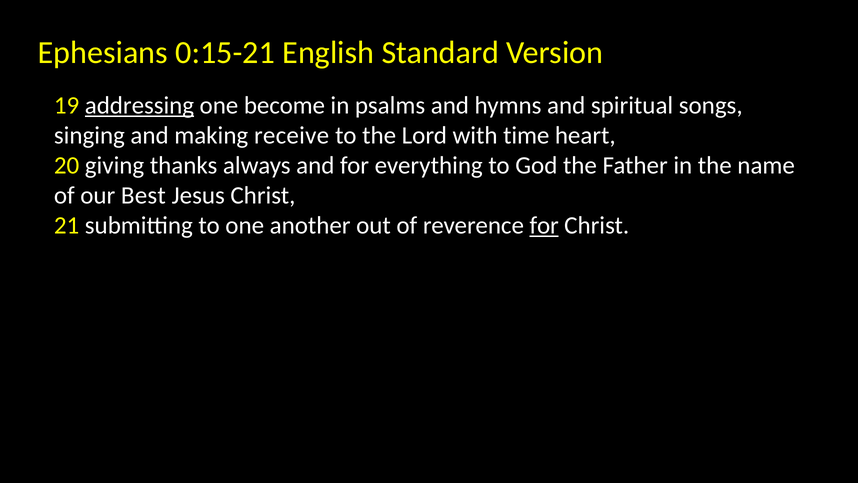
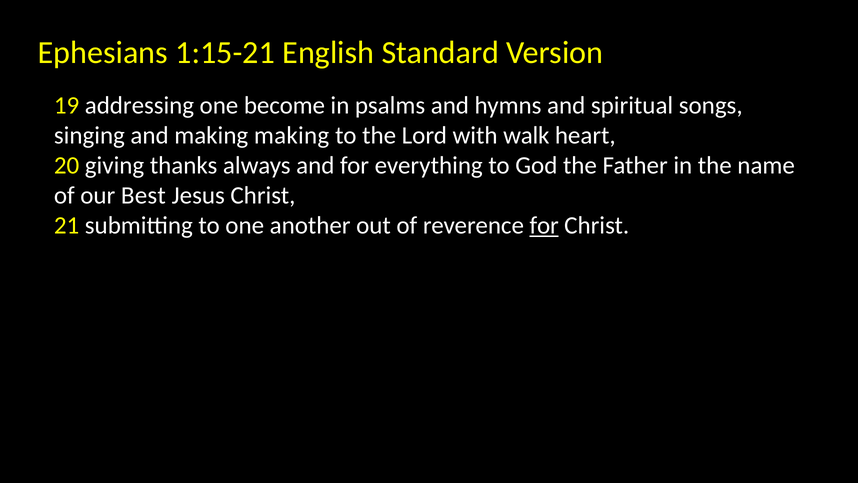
0:15-21: 0:15-21 -> 1:15-21
addressing underline: present -> none
making receive: receive -> making
time: time -> walk
